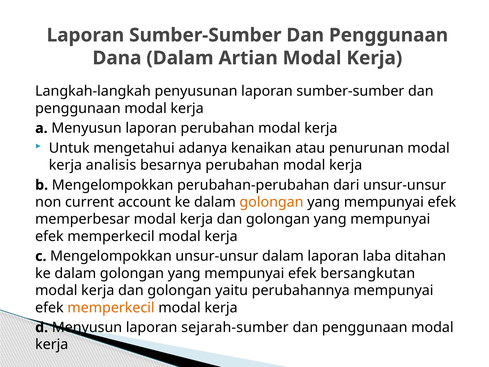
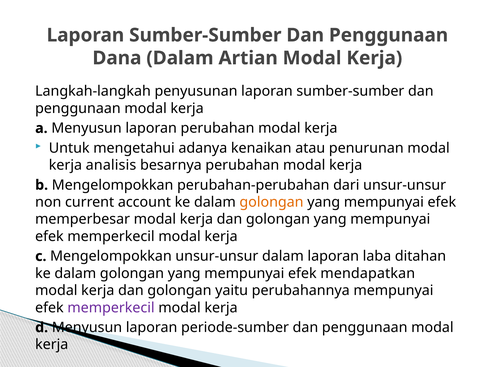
bersangkutan: bersangkutan -> mendapatkan
memperkecil at (111, 307) colour: orange -> purple
sejarah-sumber: sejarah-sumber -> periode-sumber
